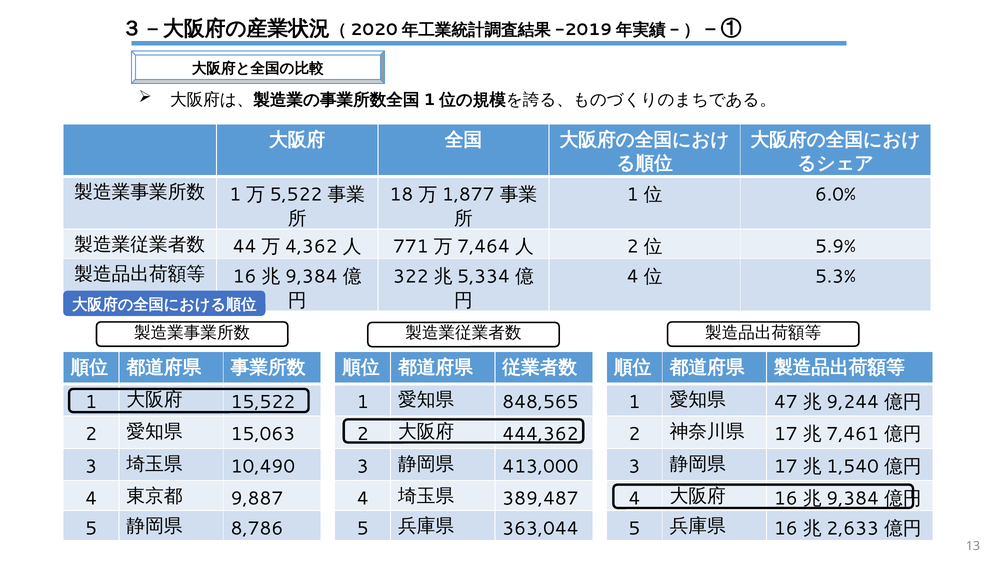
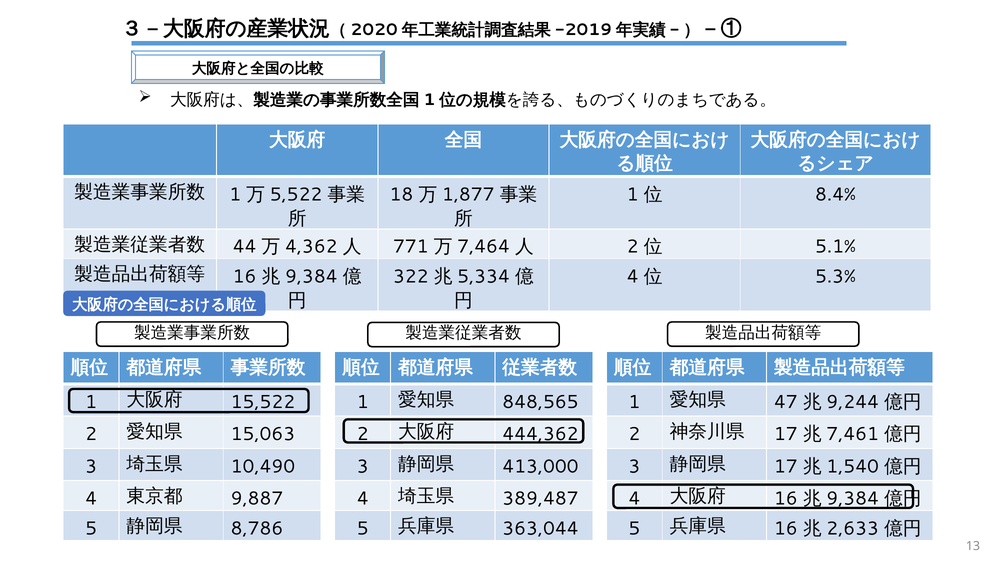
6.0%: 6.0% -> 8.4%
5.9%: 5.9% -> 5.1%
